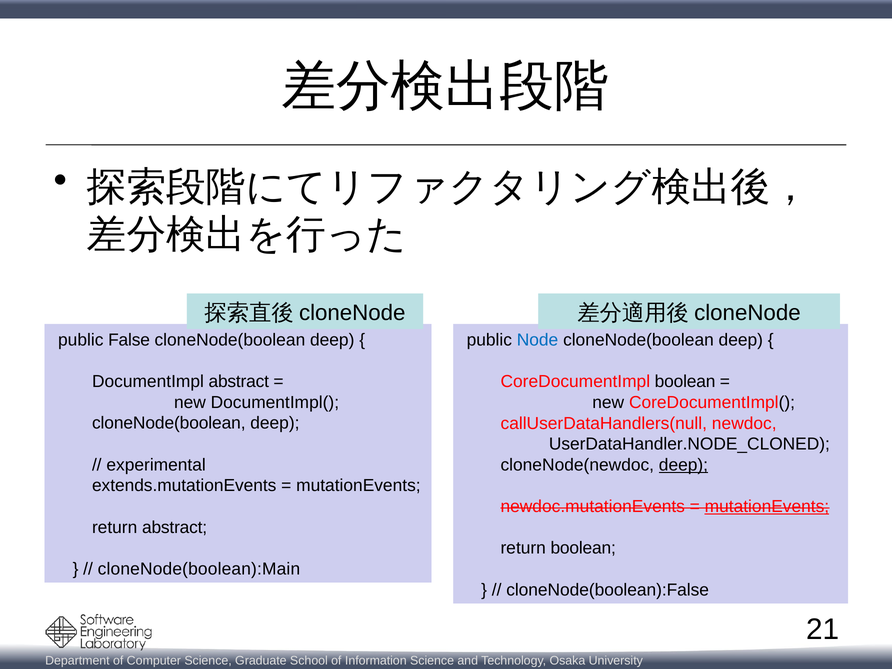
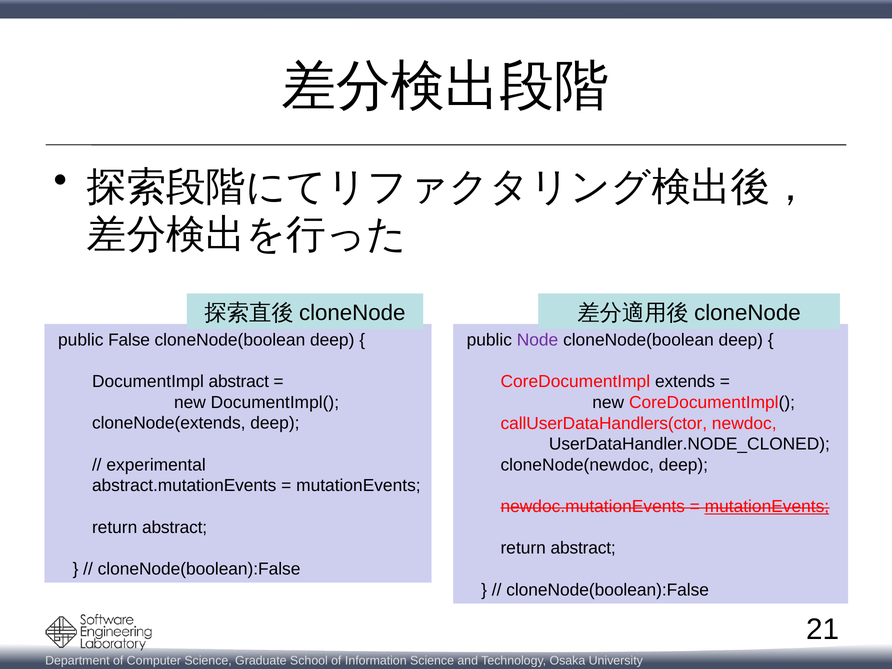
Node colour: blue -> purple
CoreDocumentImpl boolean: boolean -> extends
cloneNode(boolean at (169, 423): cloneNode(boolean -> cloneNode(extends
callUserDataHandlers(null: callUserDataHandlers(null -> callUserDataHandlers(ctor
deep at (683, 465) underline: present -> none
extends.mutationEvents: extends.mutationEvents -> abstract.mutationEvents
boolean at (583, 548): boolean -> abstract
cloneNode(boolean):Main at (199, 569): cloneNode(boolean):Main -> cloneNode(boolean):False
